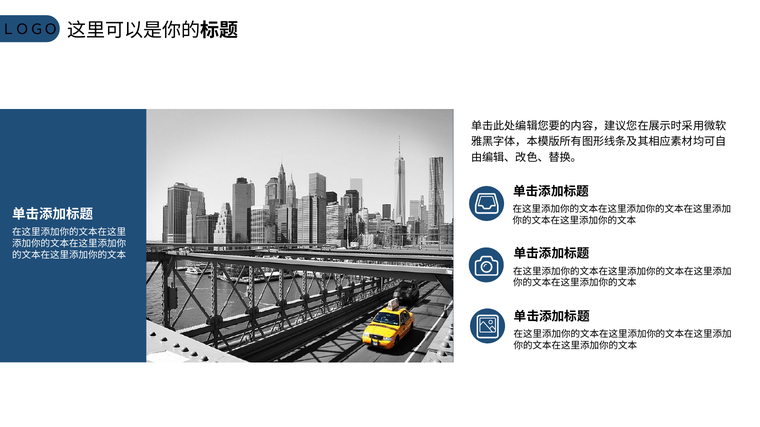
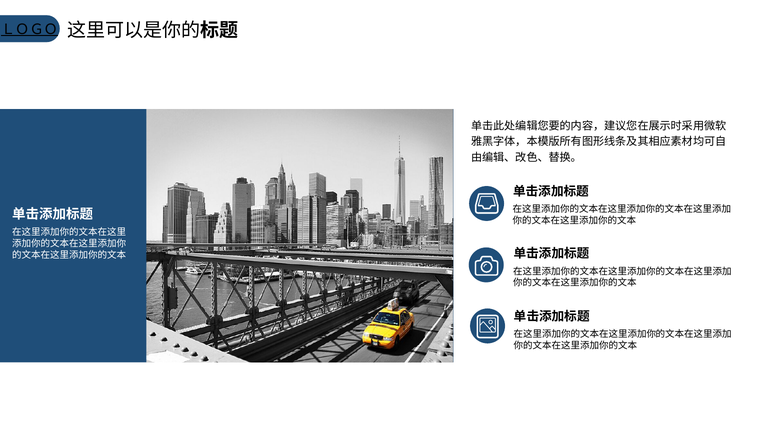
ＬＯＧＯ underline: none -> present
